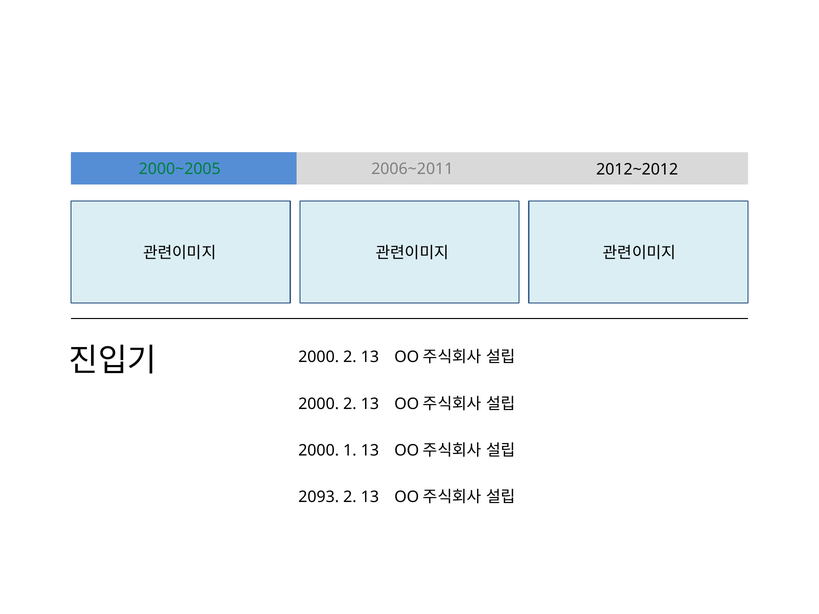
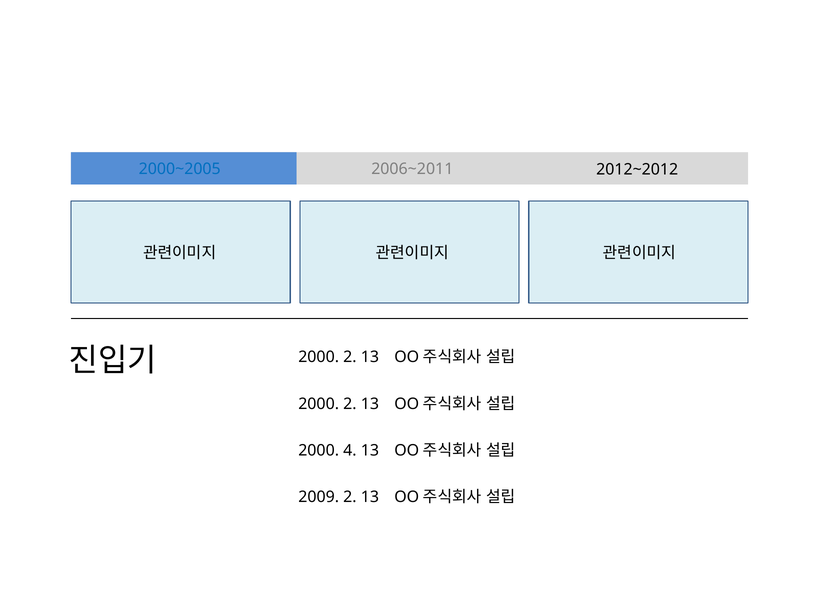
2000~2005 colour: green -> blue
1: 1 -> 4
2093: 2093 -> 2009
